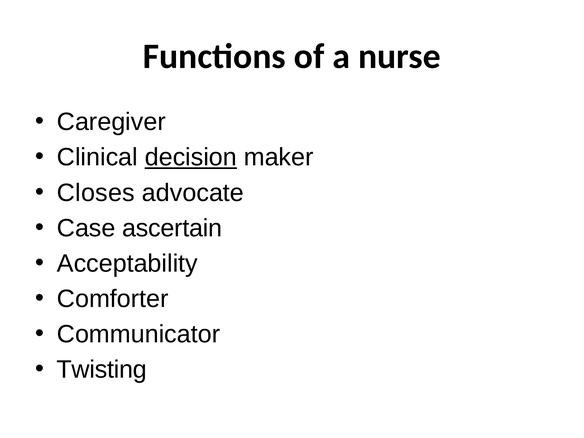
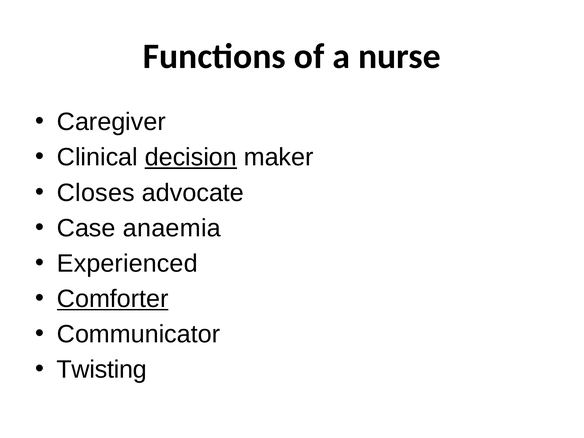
ascertain: ascertain -> anaemia
Acceptability: Acceptability -> Experienced
Comforter underline: none -> present
